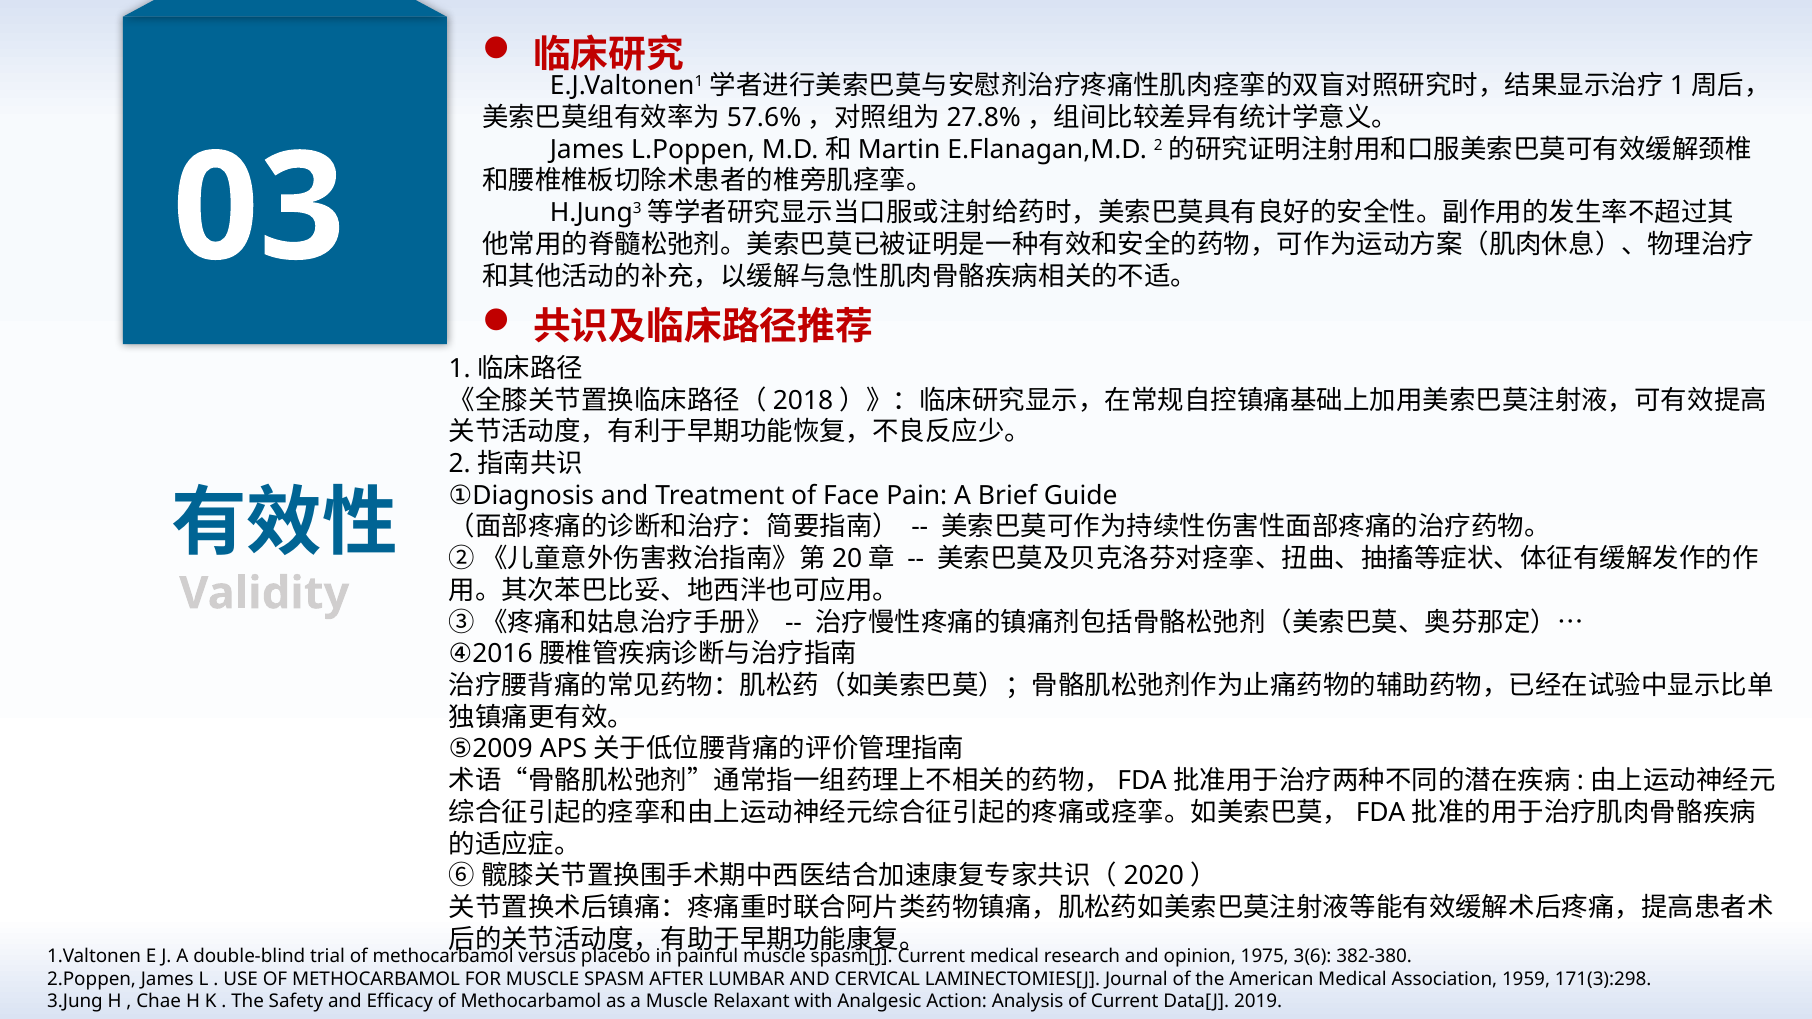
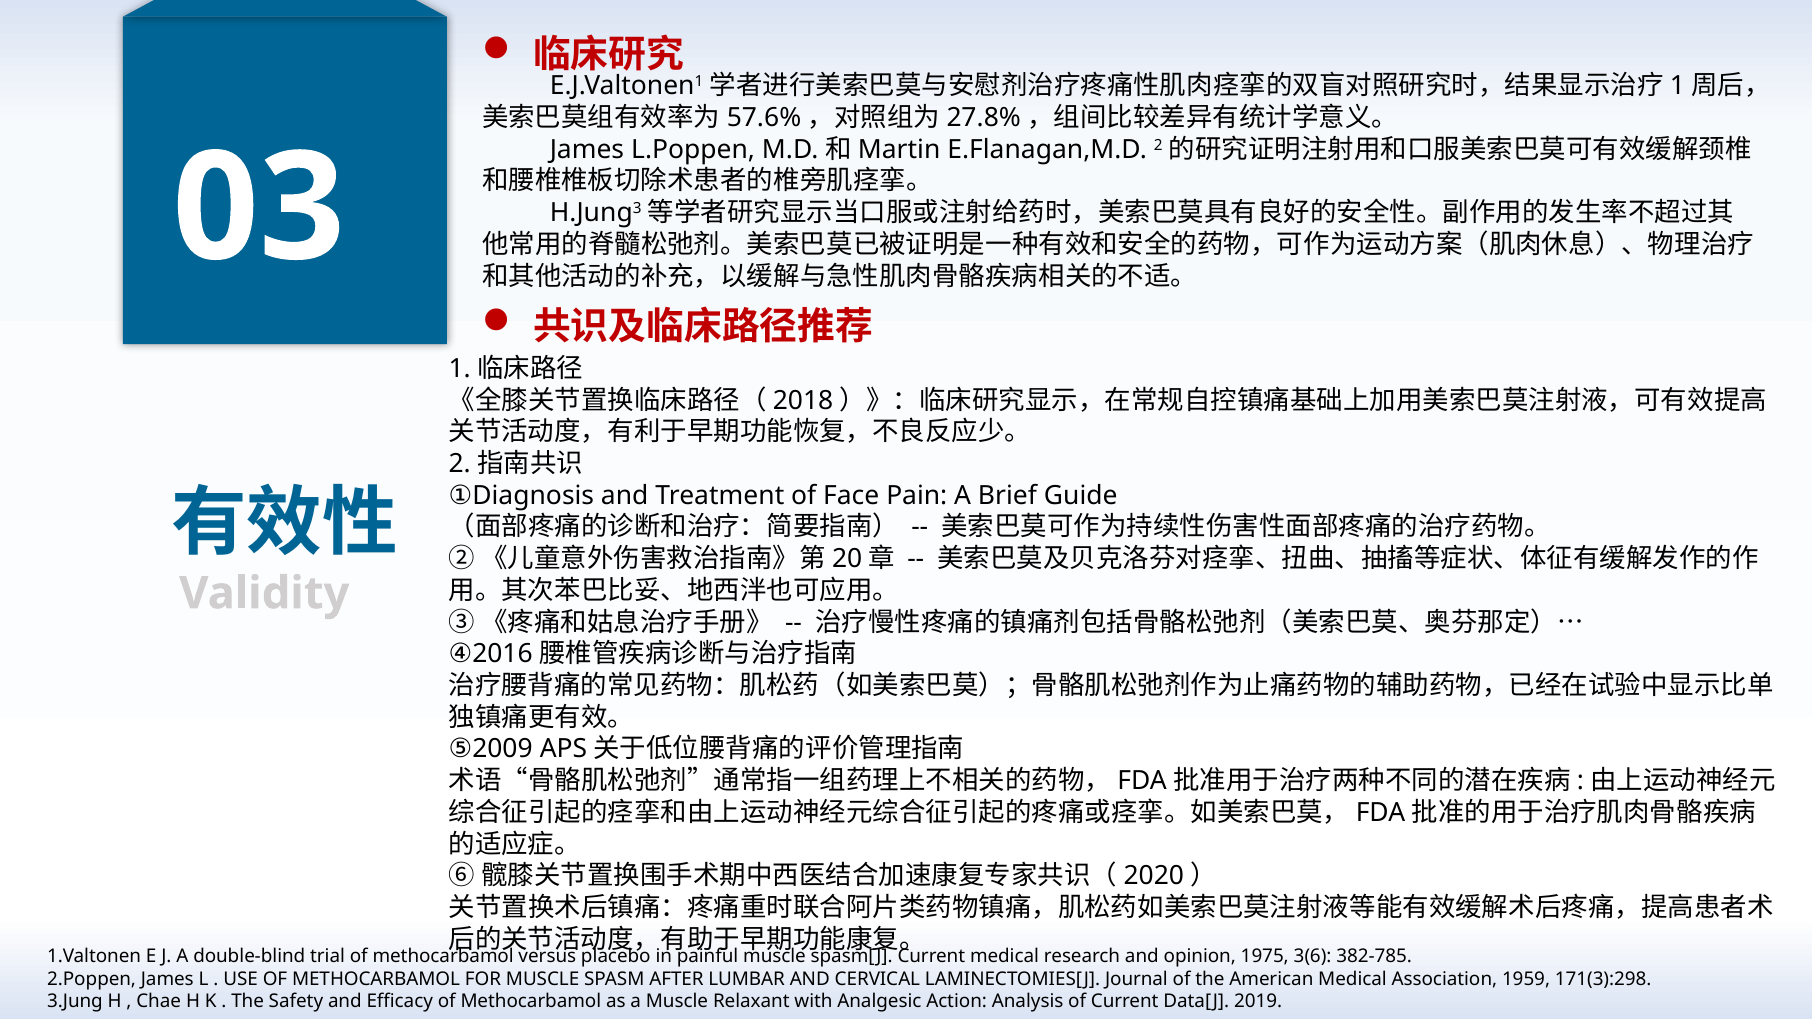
382-380: 382-380 -> 382-785
